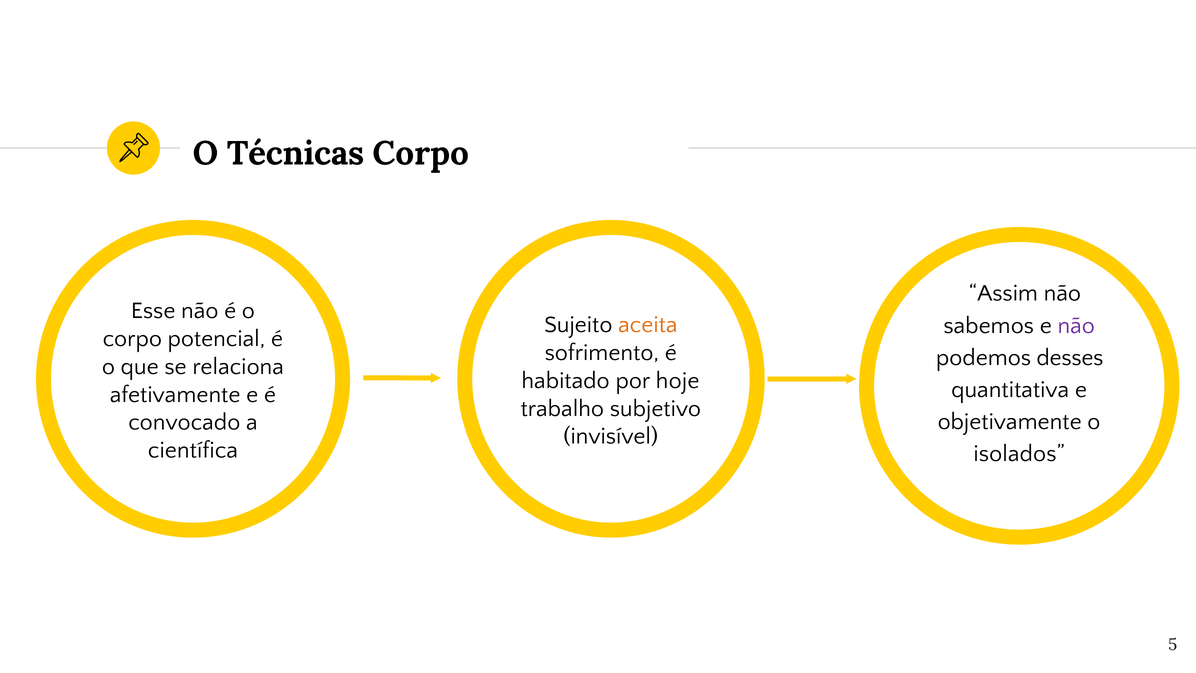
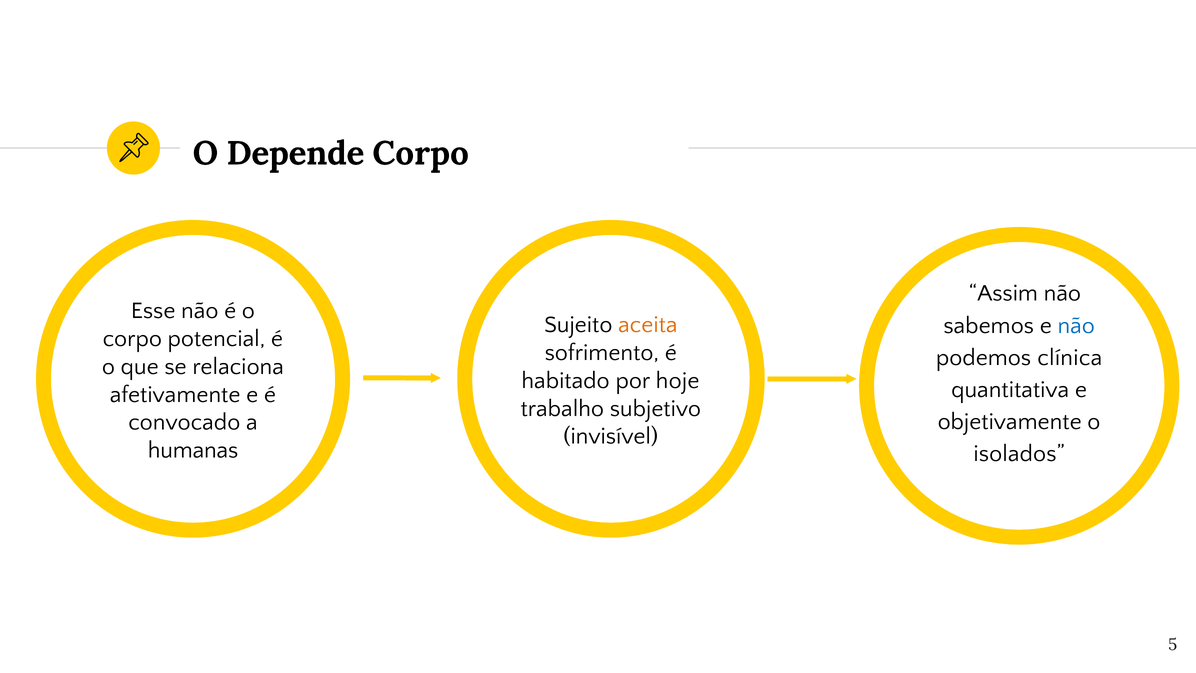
Técnicas: Técnicas -> Depende
não at (1076, 325) colour: purple -> blue
desses: desses -> clínica
científica: científica -> humanas
